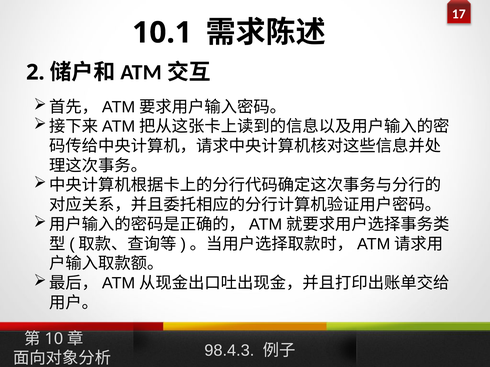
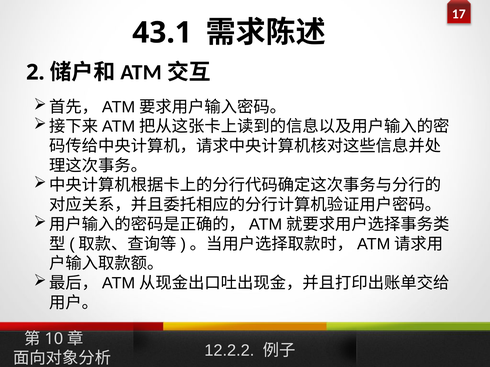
10.1: 10.1 -> 43.1
98.4.3: 98.4.3 -> 12.2.2
